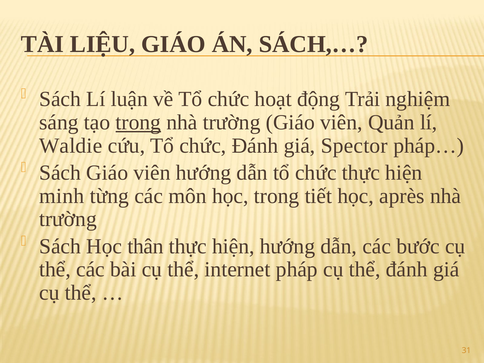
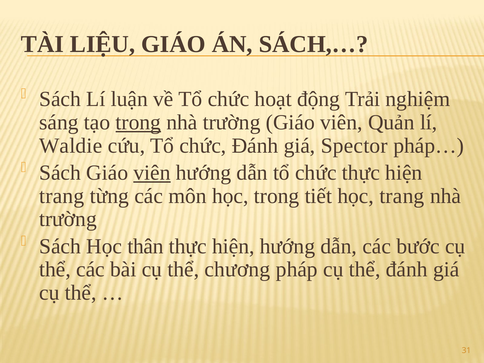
viên at (152, 173) underline: none -> present
minh at (62, 196): minh -> trang
học après: après -> trang
internet: internet -> chương
